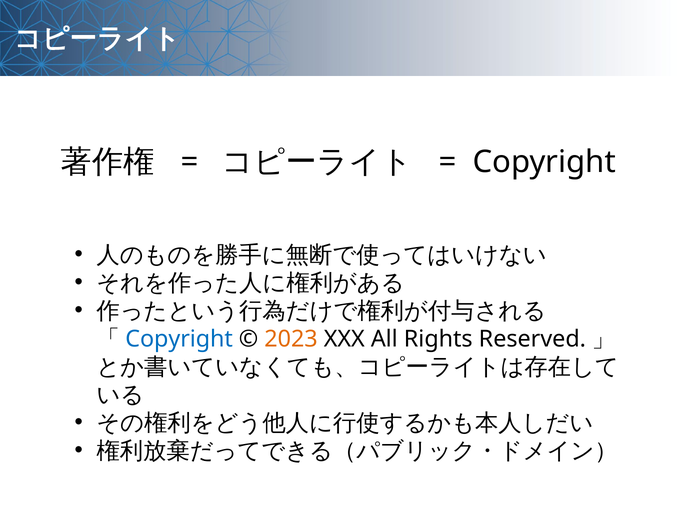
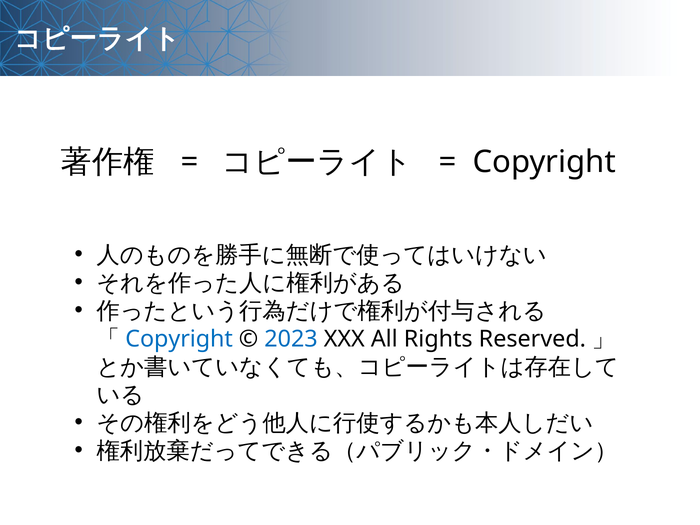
2023 colour: orange -> blue
